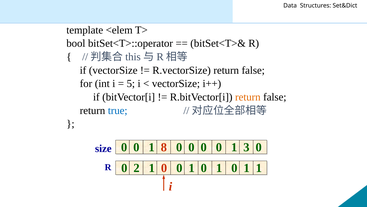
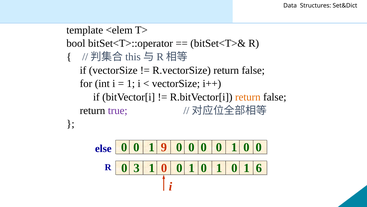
5 at (131, 83): 5 -> 1
true colour: blue -> purple
8: 8 -> 9
3 at (246, 147): 3 -> 0
size: size -> else
2: 2 -> 3
1 1: 1 -> 6
